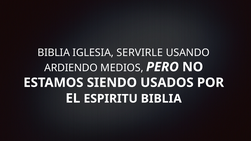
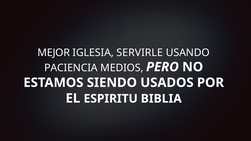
BIBLIA at (54, 53): BIBLIA -> MEJOR
ARDIENDO: ARDIENDO -> PACIENCIA
